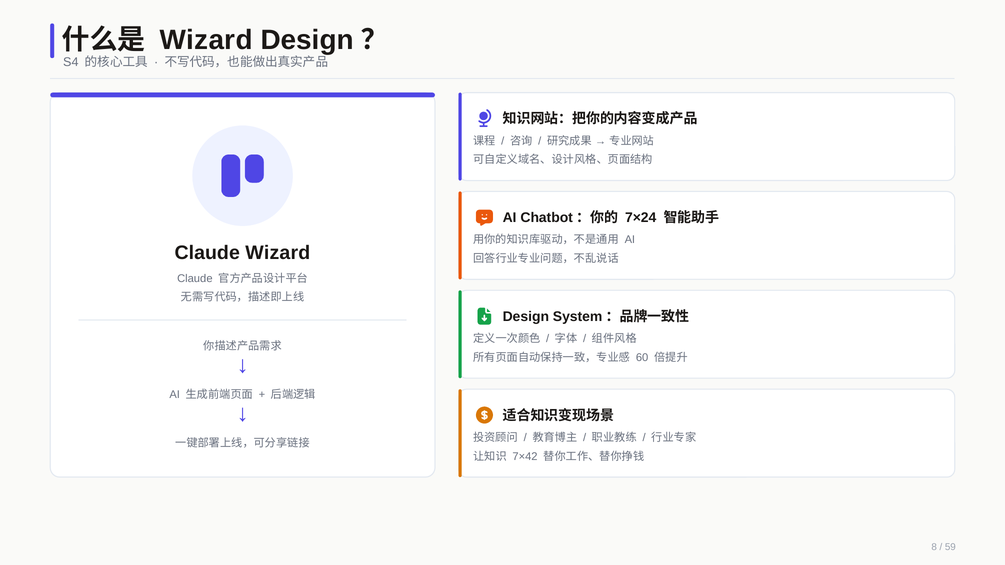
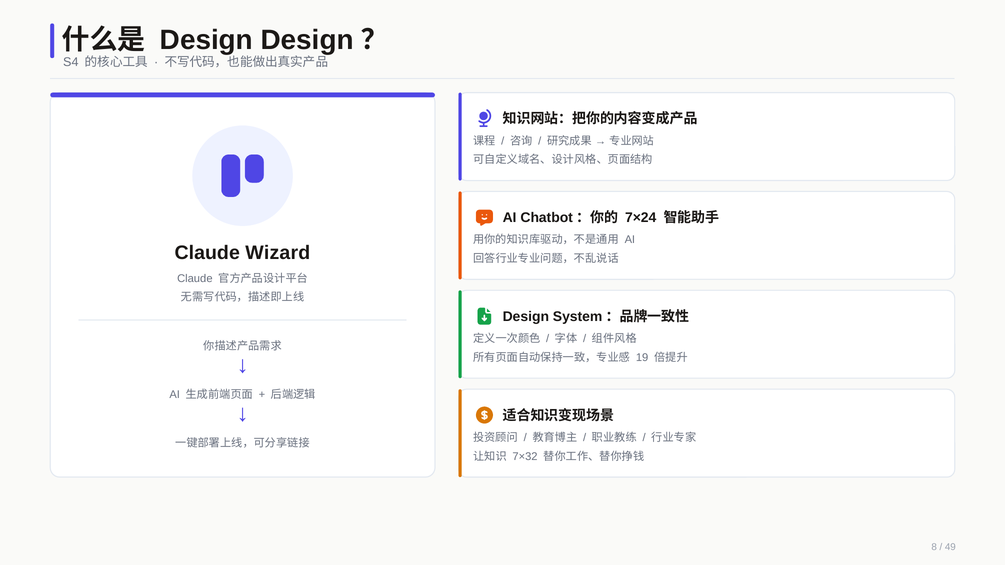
Wizard at (206, 40): Wizard -> Design
60: 60 -> 19
7×42: 7×42 -> 7×32
59: 59 -> 49
